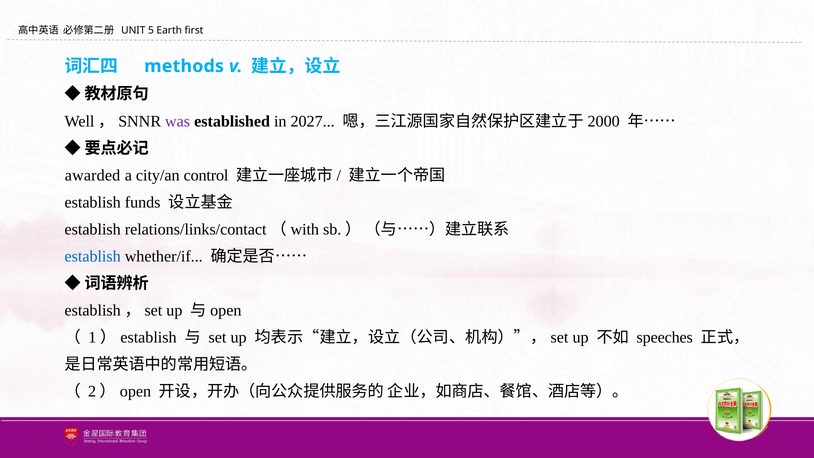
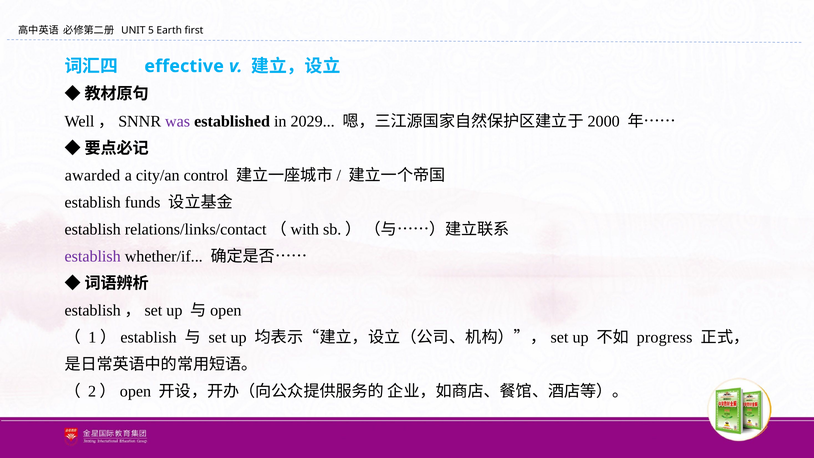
methods: methods -> effective
2027: 2027 -> 2029
establish at (93, 256) colour: blue -> purple
speeches: speeches -> progress
